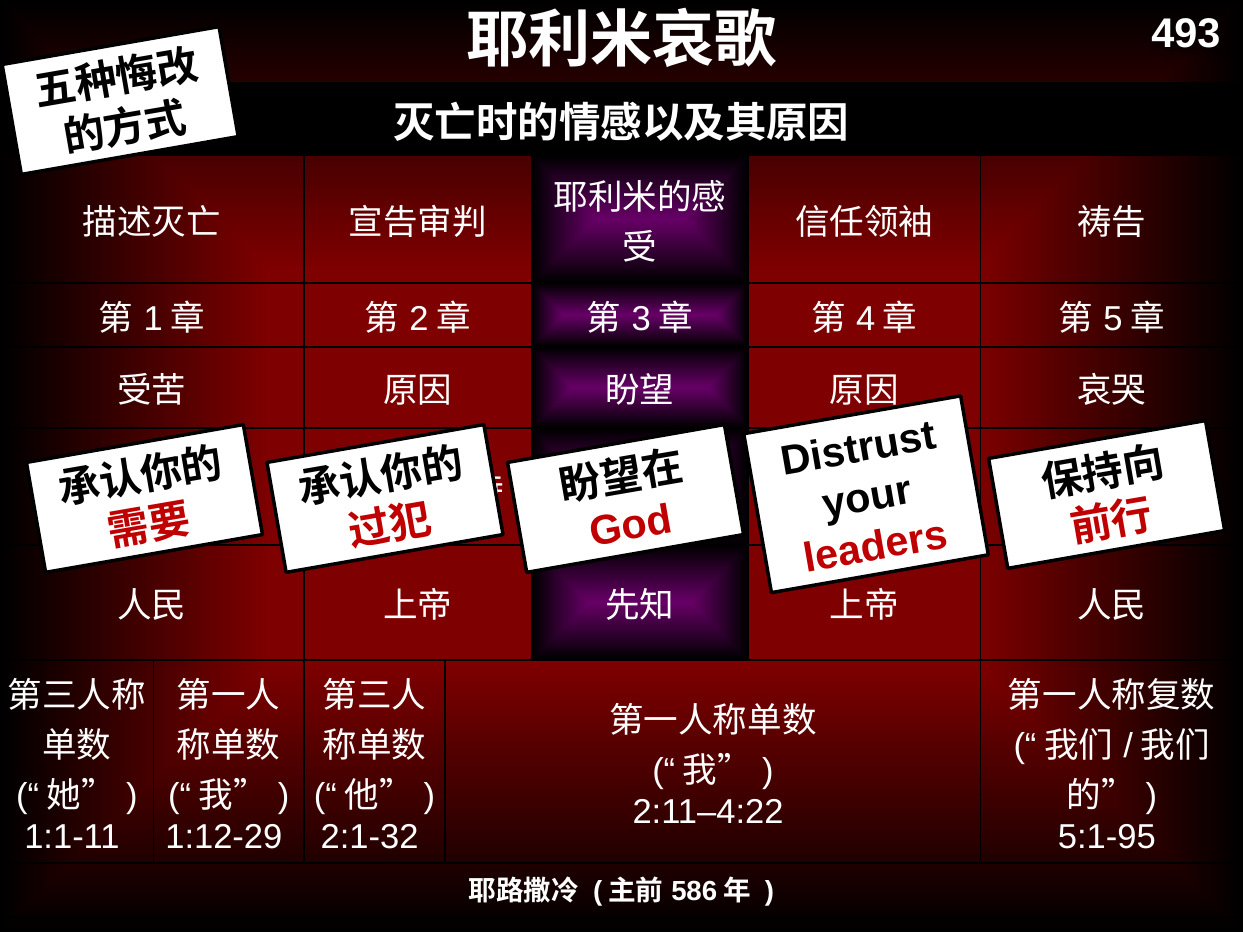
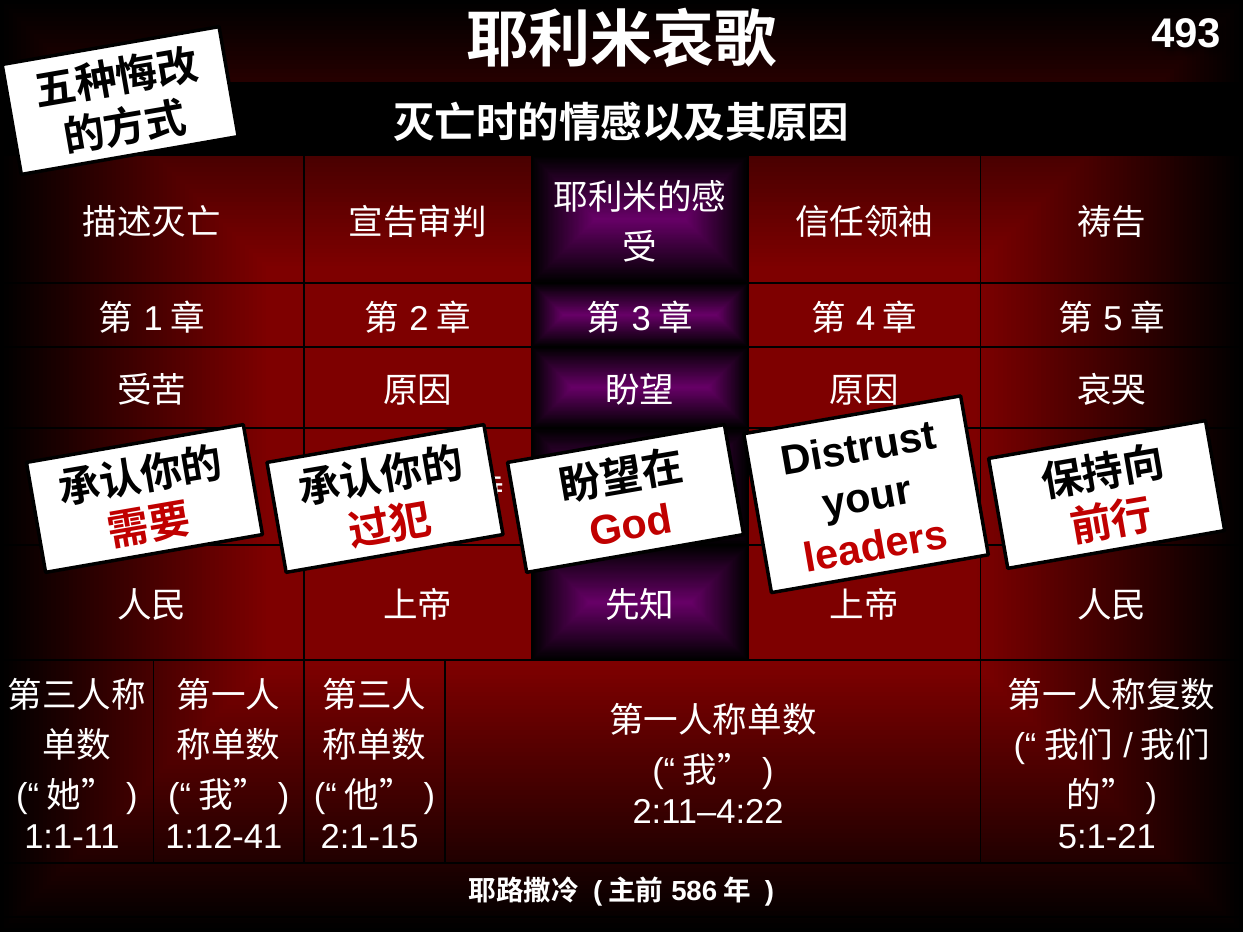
1:12-29: 1:12-29 -> 1:12-41
2:1-32: 2:1-32 -> 2:1-15
5:1-95: 5:1-95 -> 5:1-21
